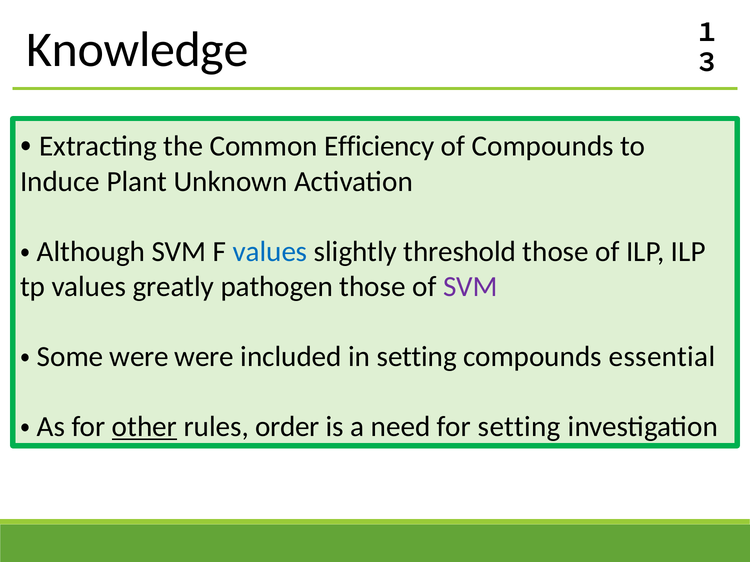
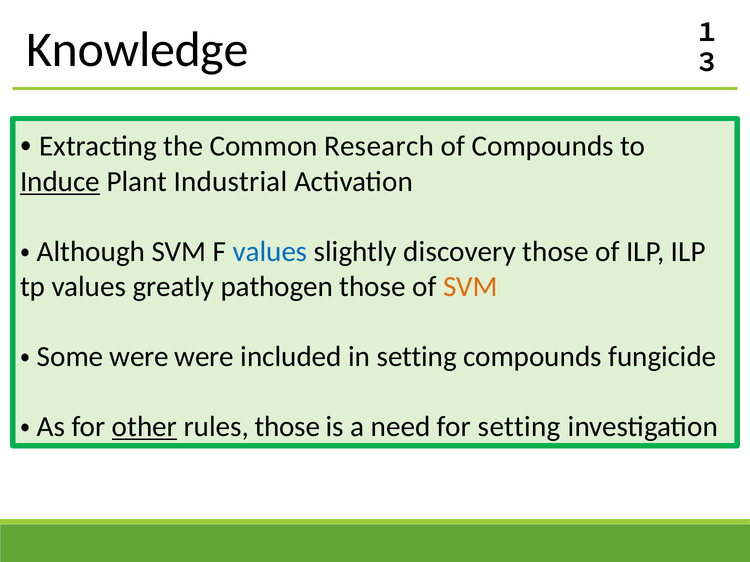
Efficiency: Efficiency -> Research
Induce underline: none -> present
Unknown: Unknown -> Industrial
threshold: threshold -> discovery
SVM at (470, 287) colour: purple -> orange
essential: essential -> fungicide
rules order: order -> those
